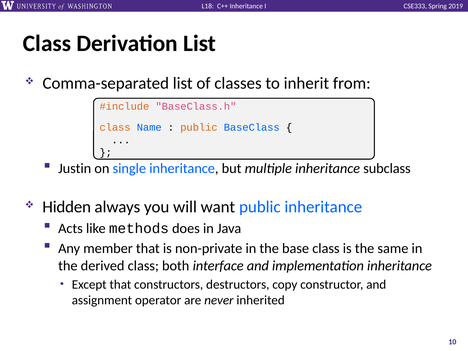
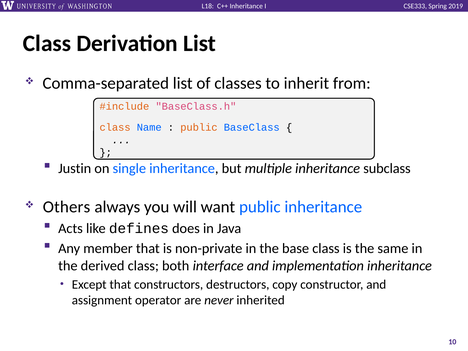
Hidden: Hidden -> Others
methods: methods -> defines
